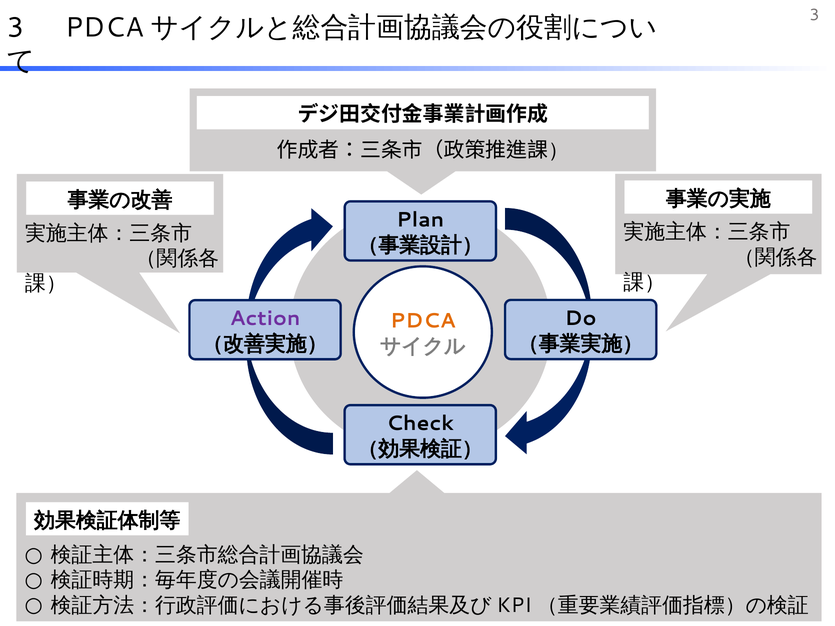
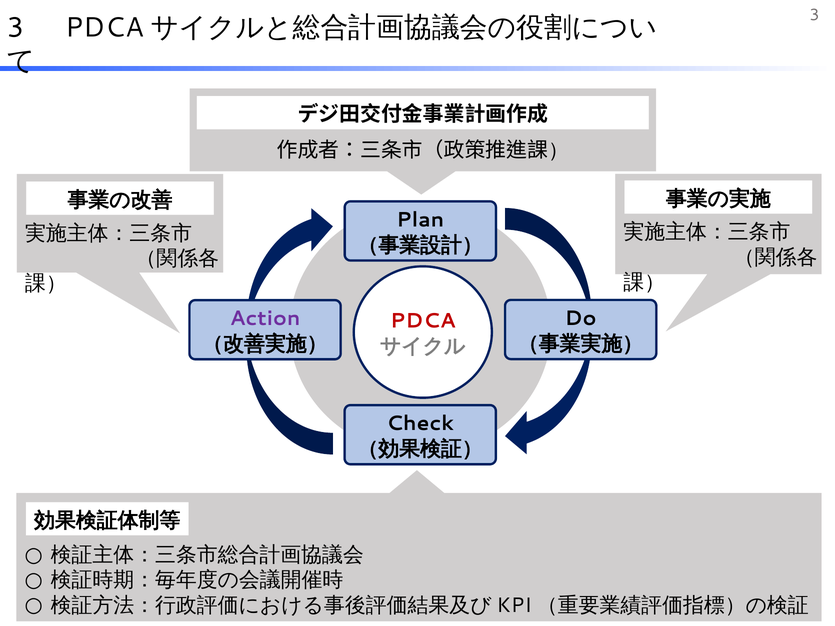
PDCA colour: orange -> red
